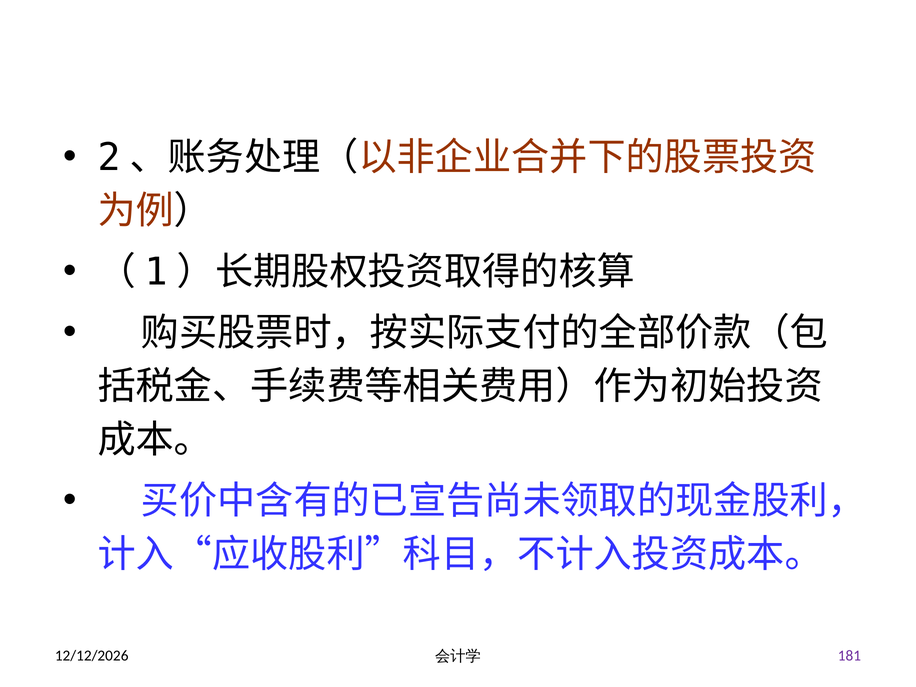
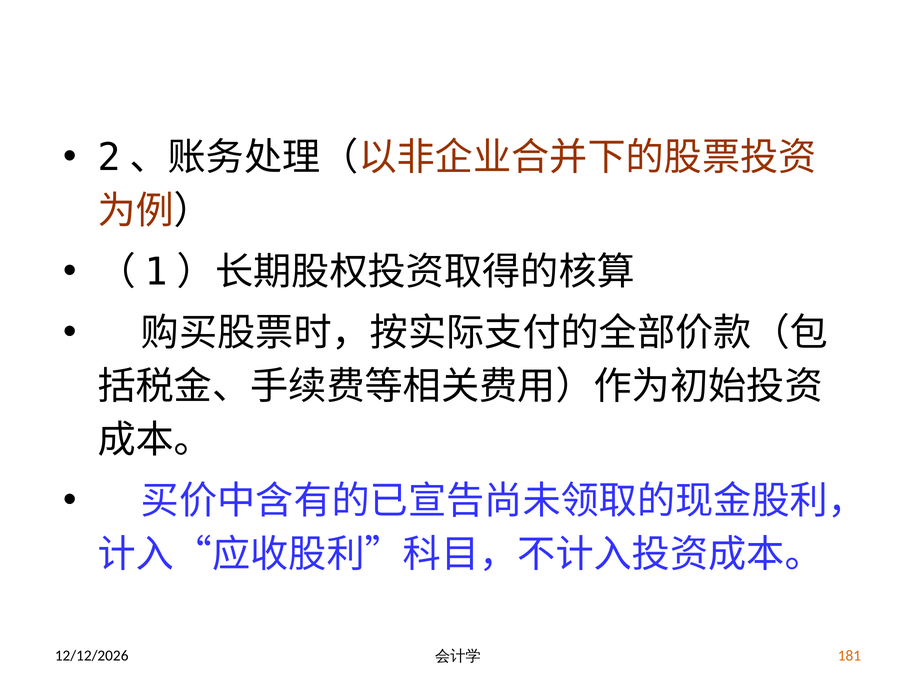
181 colour: purple -> orange
